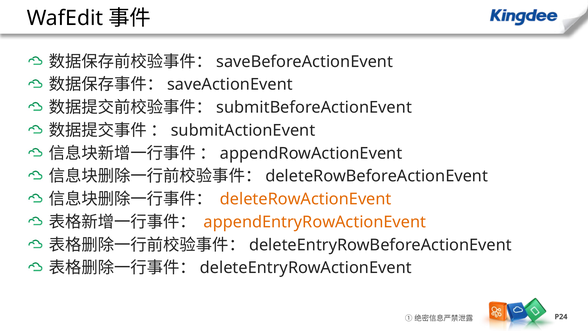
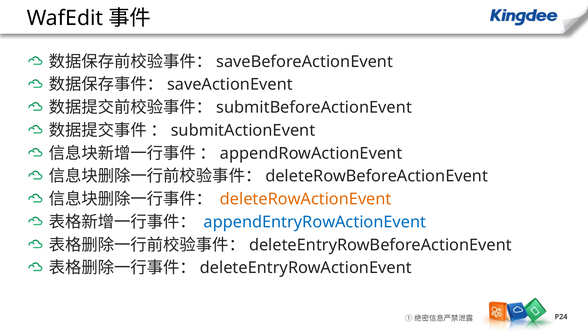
appendEntryRowActionEvent colour: orange -> blue
